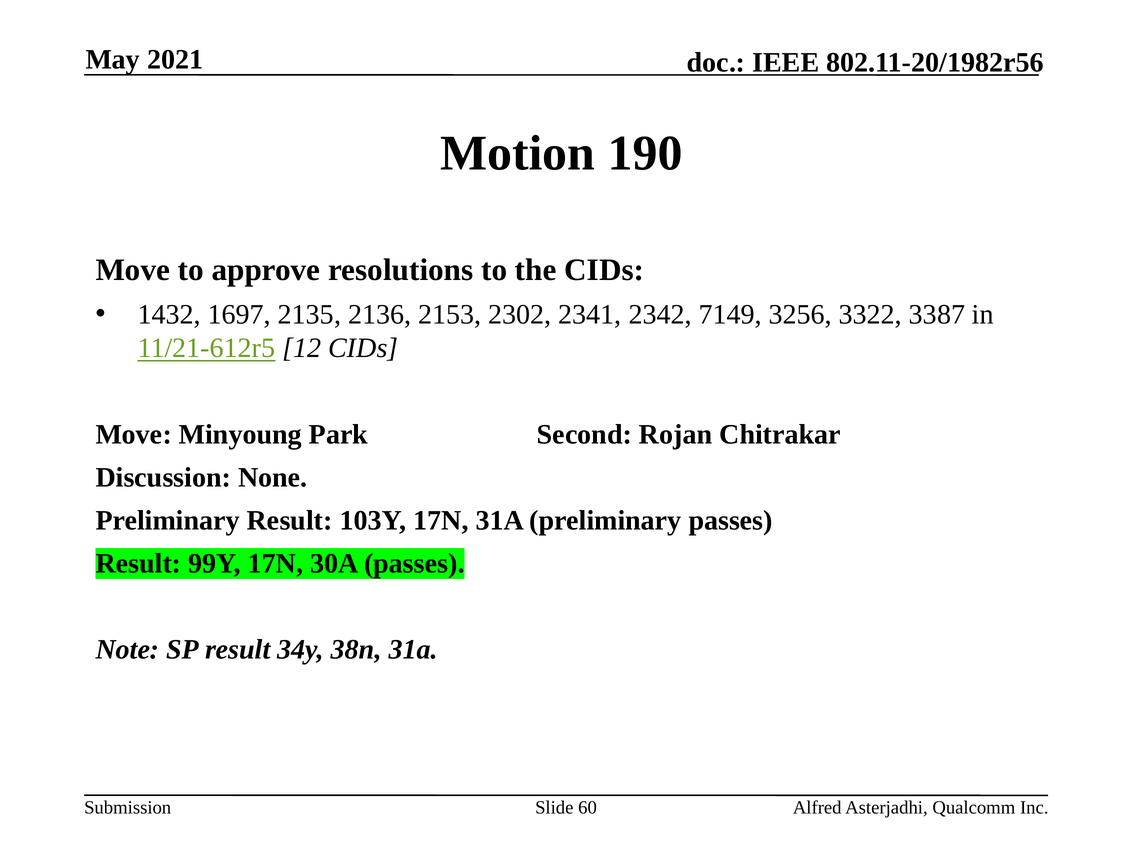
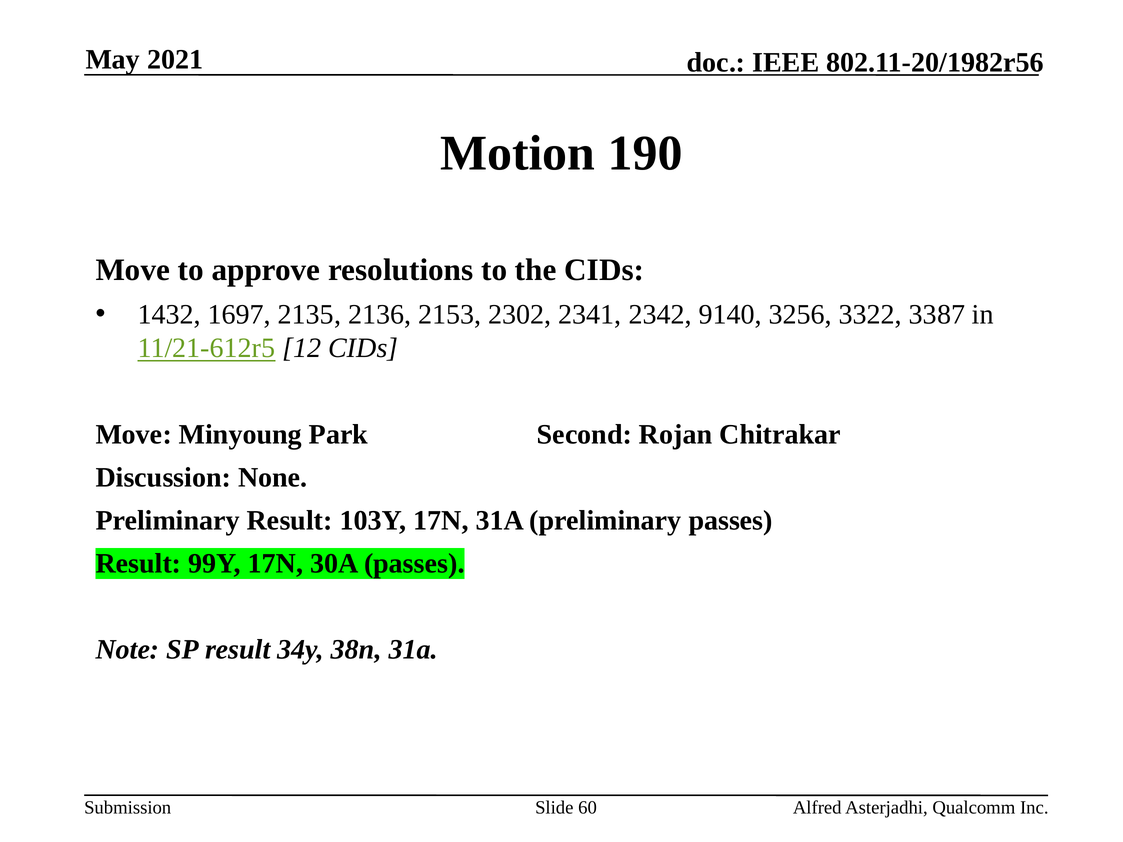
7149: 7149 -> 9140
